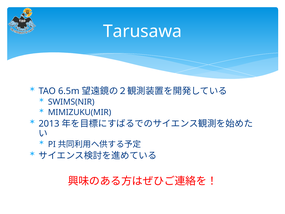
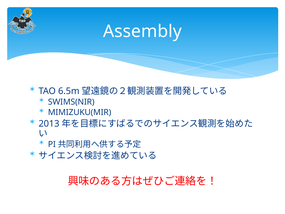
Tarusawa: Tarusawa -> Assembly
